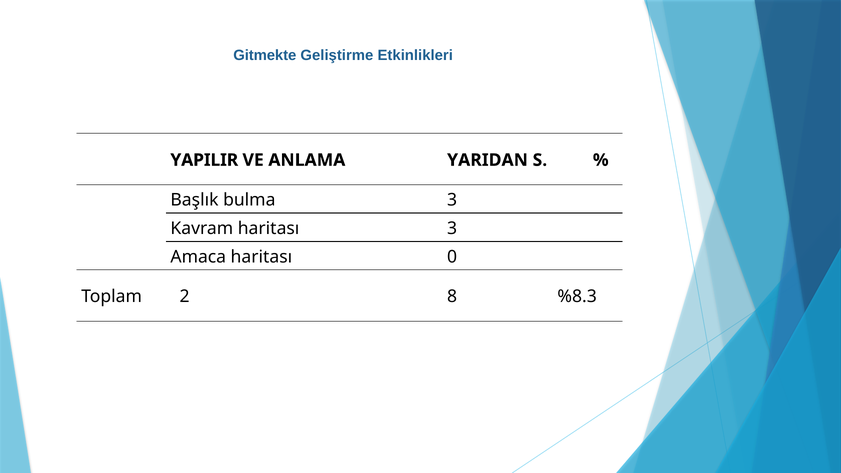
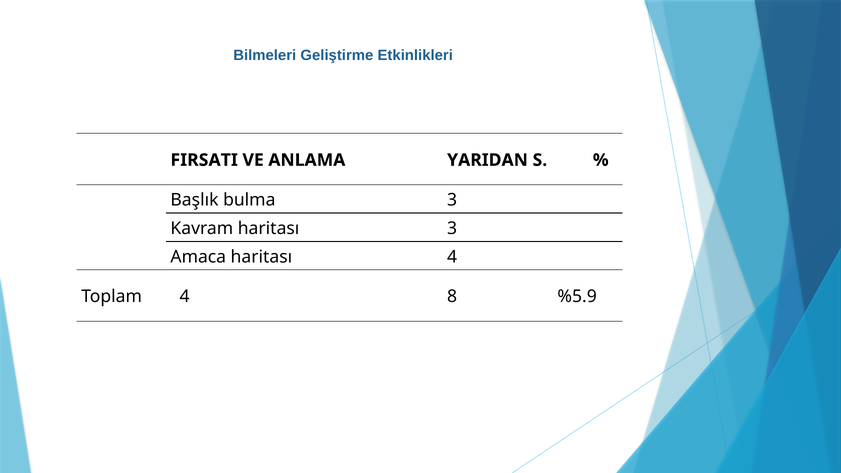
Gitmekte: Gitmekte -> Bilmeleri
YAPILIR: YAPILIR -> FIRSATI
haritası 0: 0 -> 4
Toplam 2: 2 -> 4
%8.3: %8.3 -> %5.9
